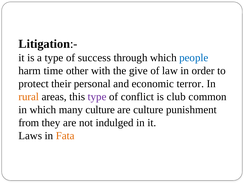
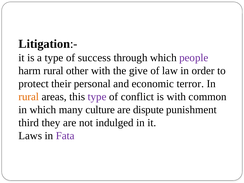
people colour: blue -> purple
harm time: time -> rural
is club: club -> with
are culture: culture -> dispute
from: from -> third
Fata colour: orange -> purple
